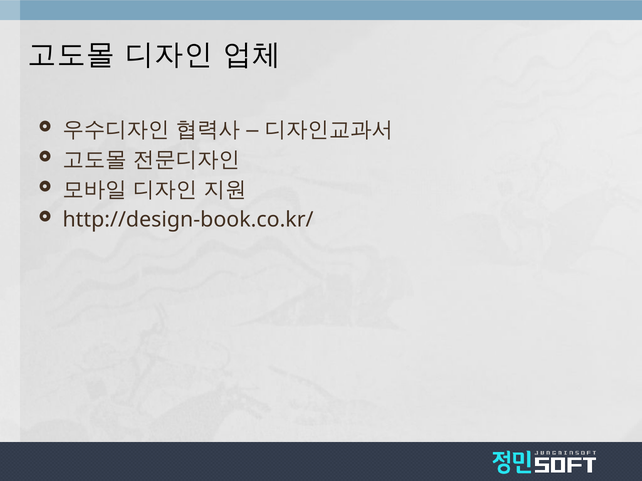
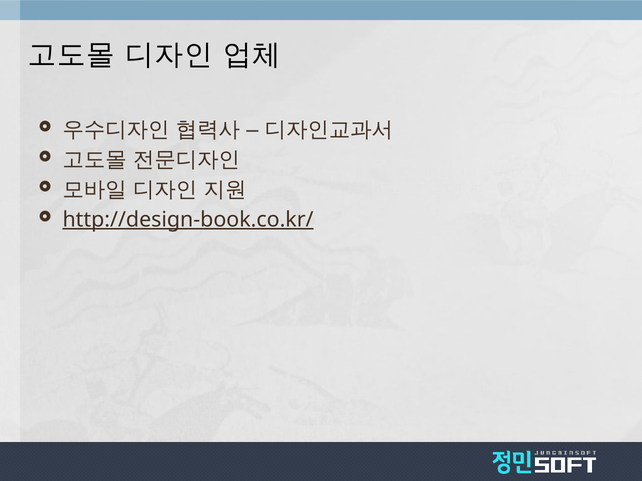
http://design-book.co.kr/ underline: none -> present
